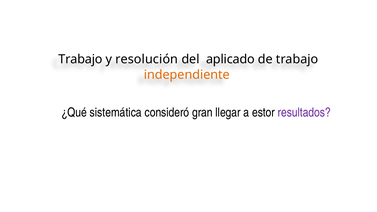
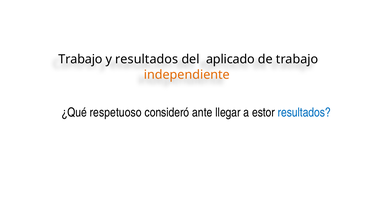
y resolución: resolución -> resultados
sistemática: sistemática -> respetuoso
gran: gran -> ante
resultados at (304, 112) colour: purple -> blue
